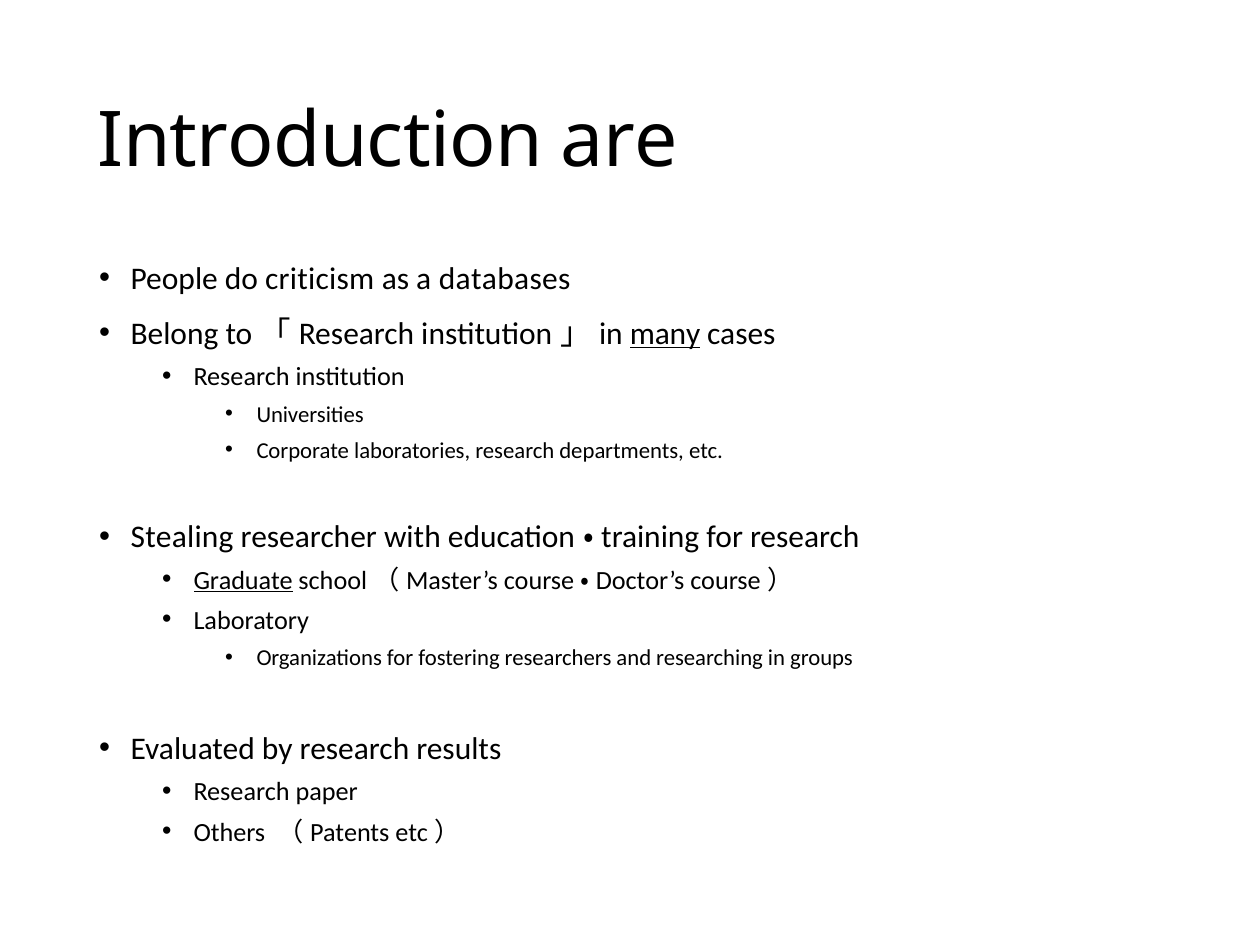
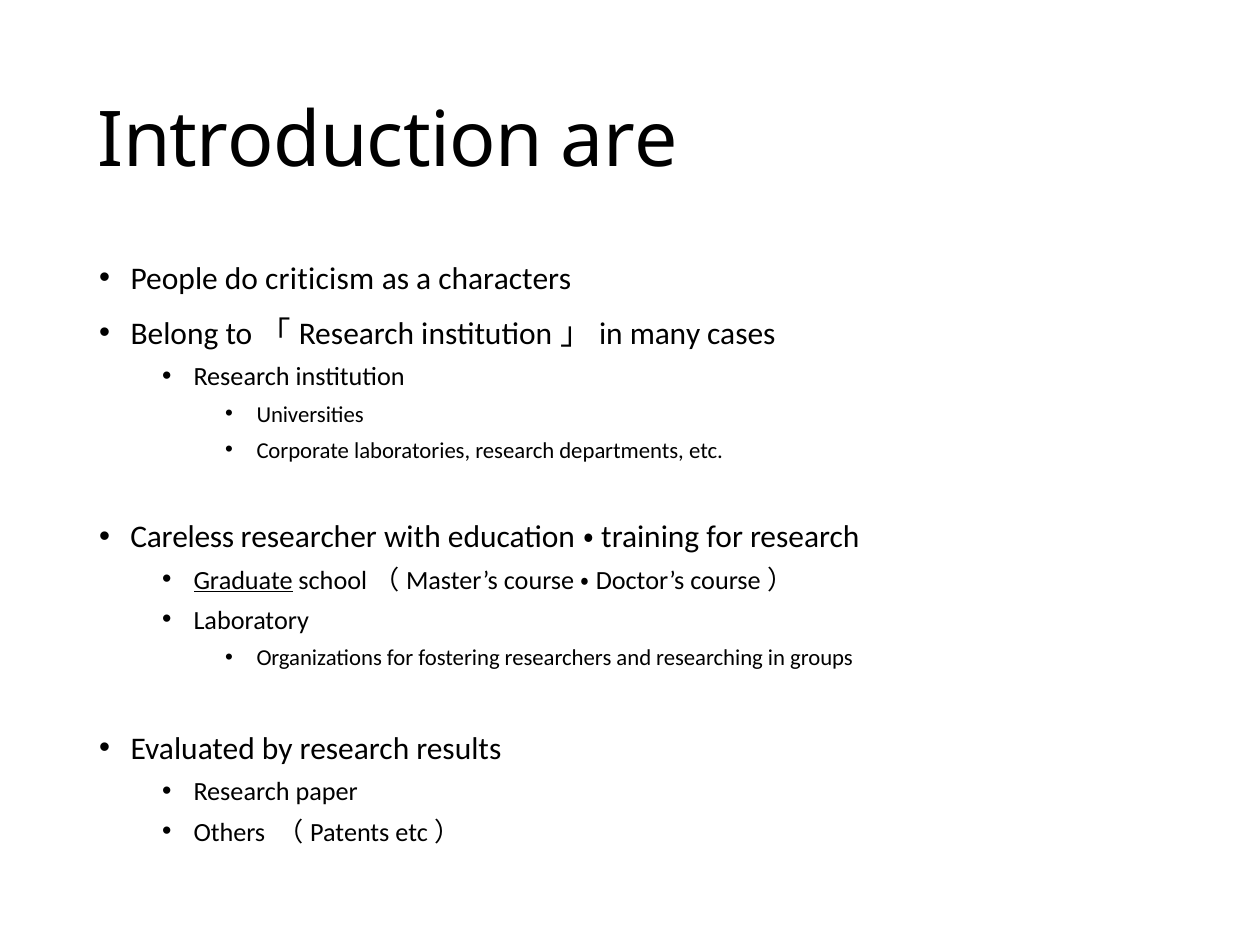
databases: databases -> characters
many underline: present -> none
Stealing: Stealing -> Careless
